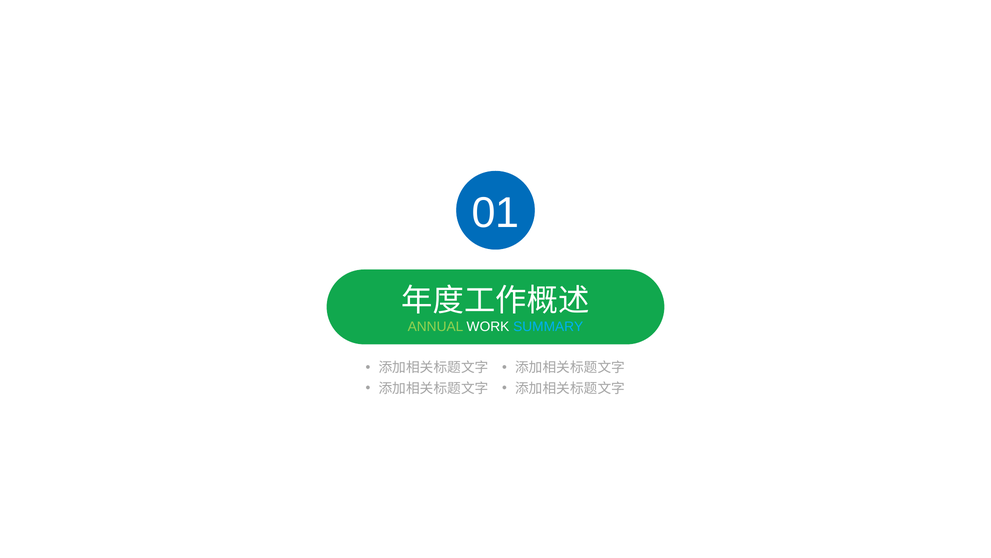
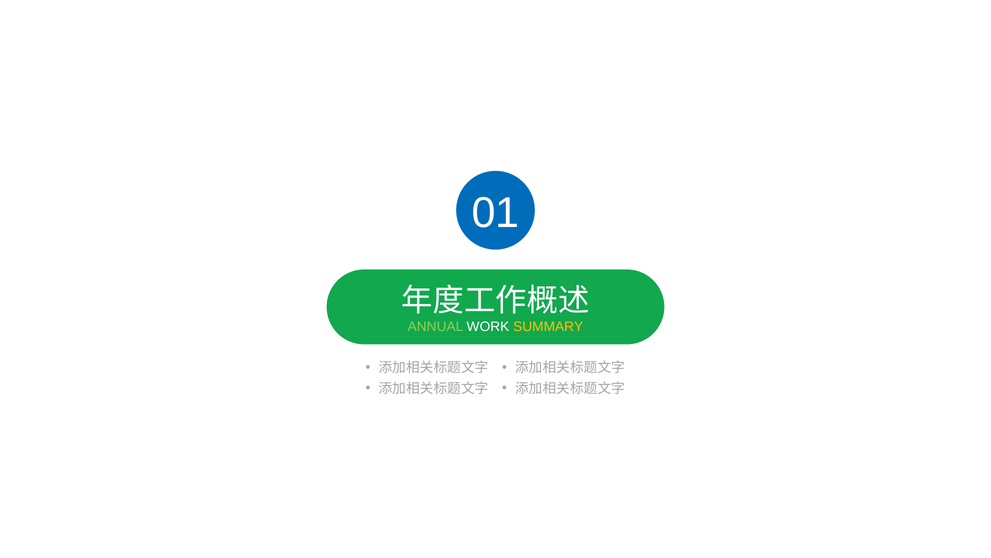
SUMMARY colour: light blue -> yellow
